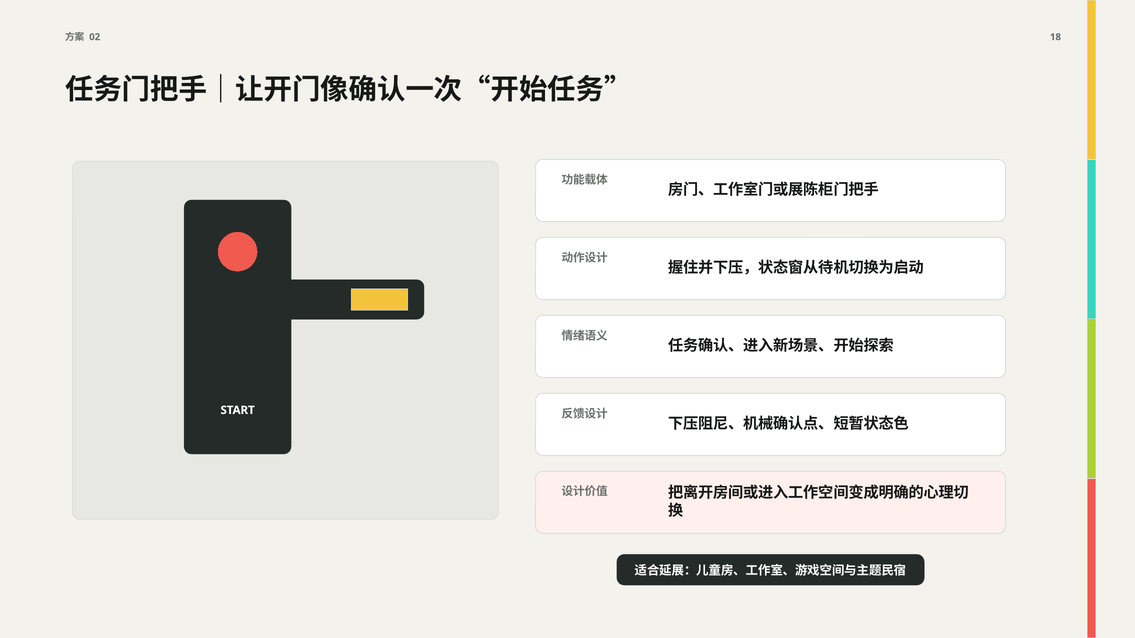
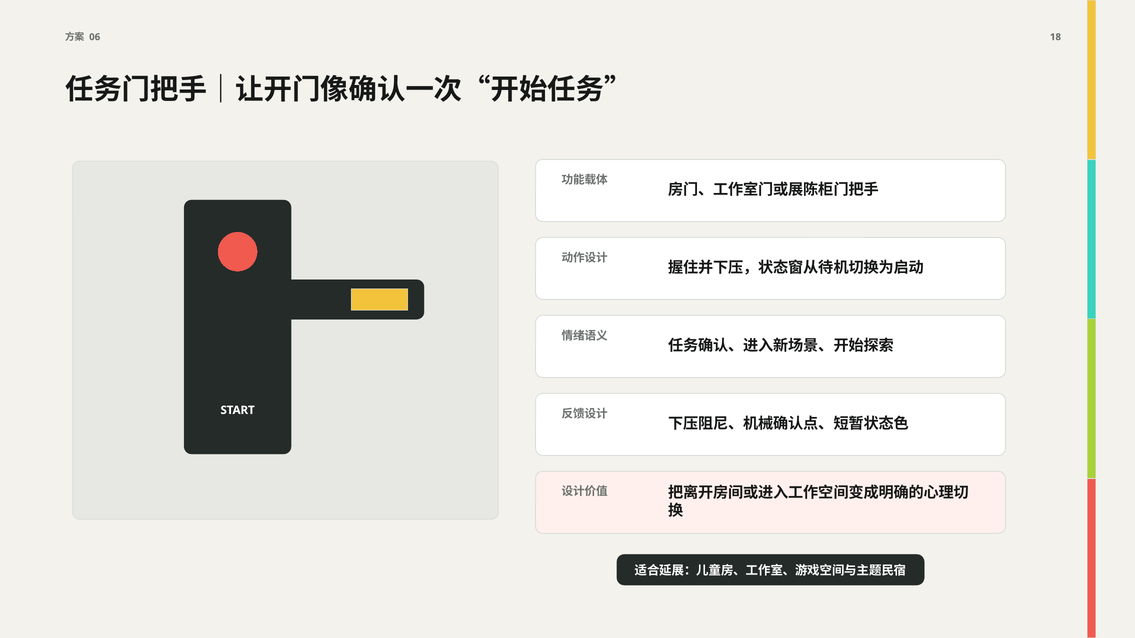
02: 02 -> 06
